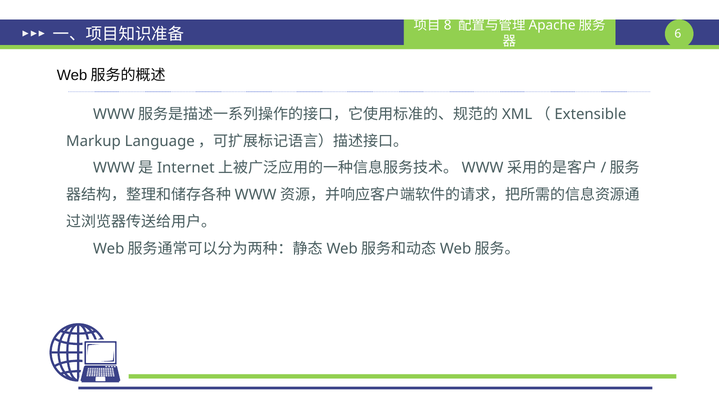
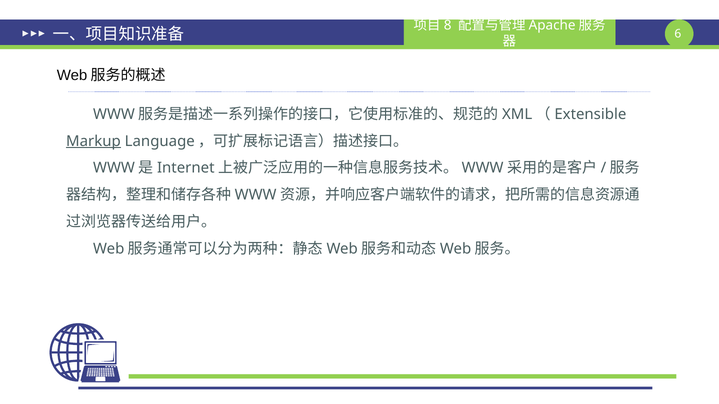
Markup underline: none -> present
